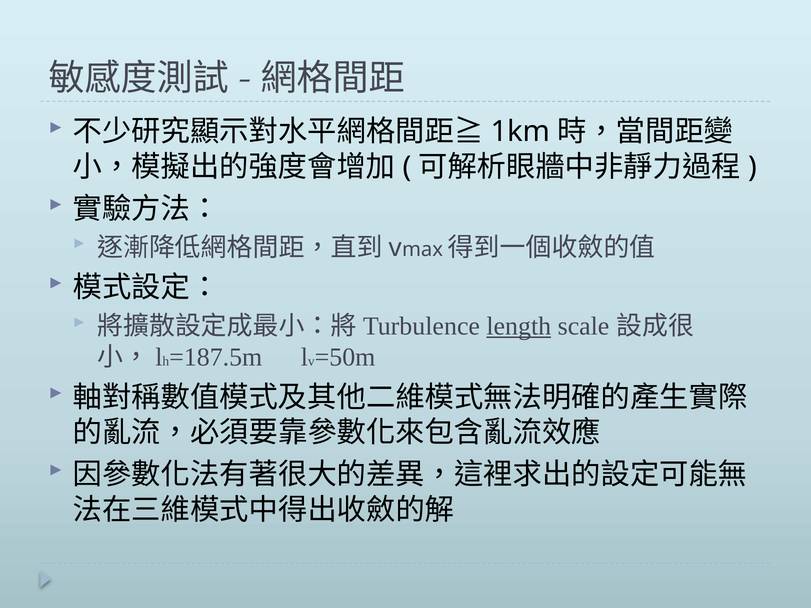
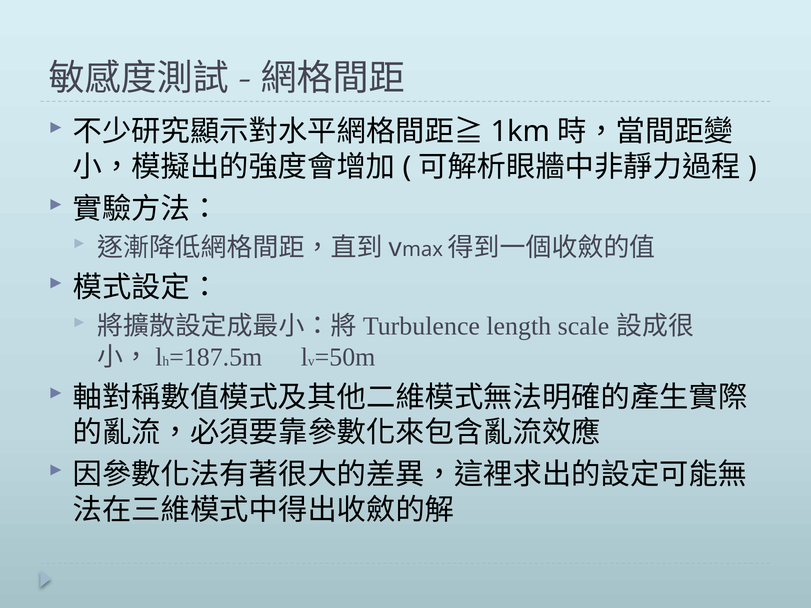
length underline: present -> none
